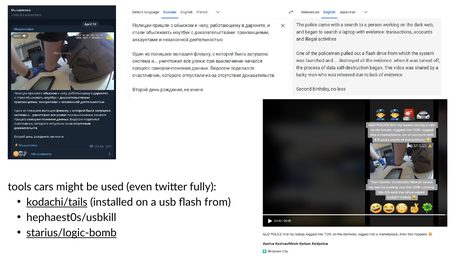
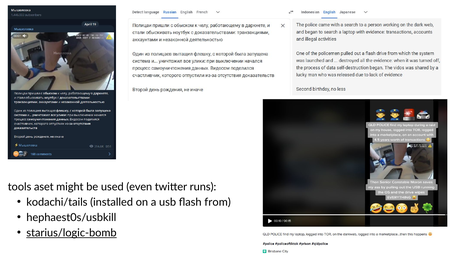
cars: cars -> aset
fully: fully -> runs
kodachi/tails underline: present -> none
